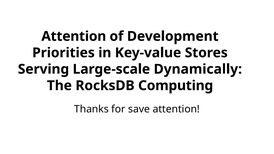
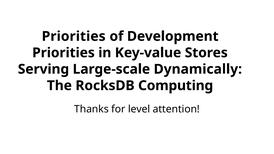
Attention at (74, 36): Attention -> Priorities
save: save -> level
